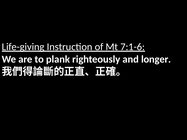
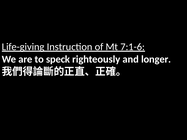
plank: plank -> speck
